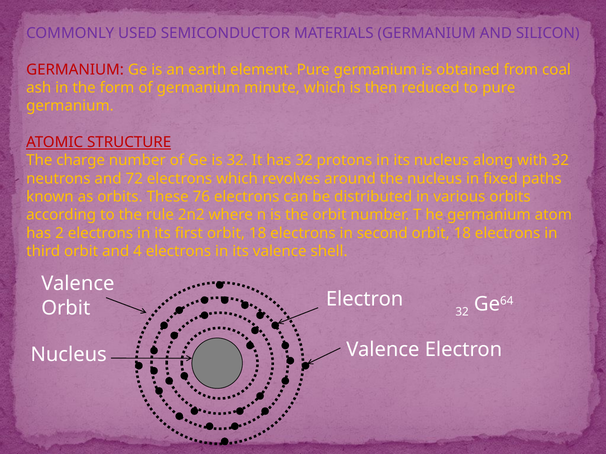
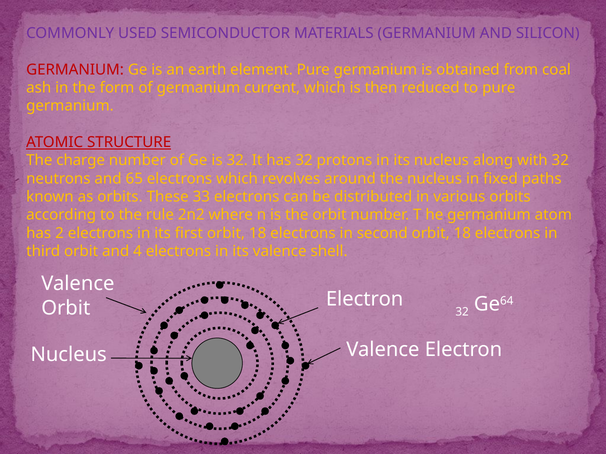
minute: minute -> current
72: 72 -> 65
76: 76 -> 33
